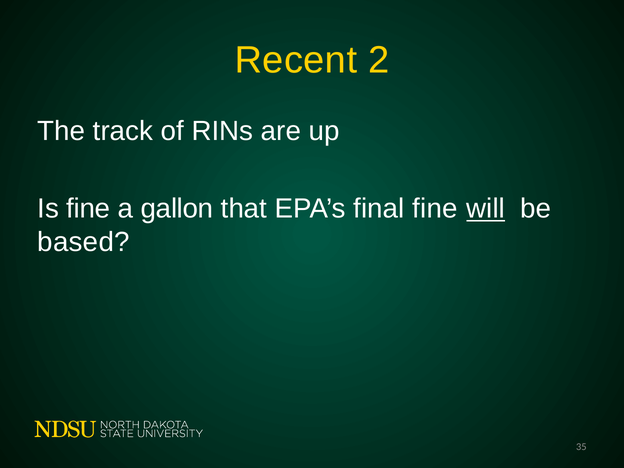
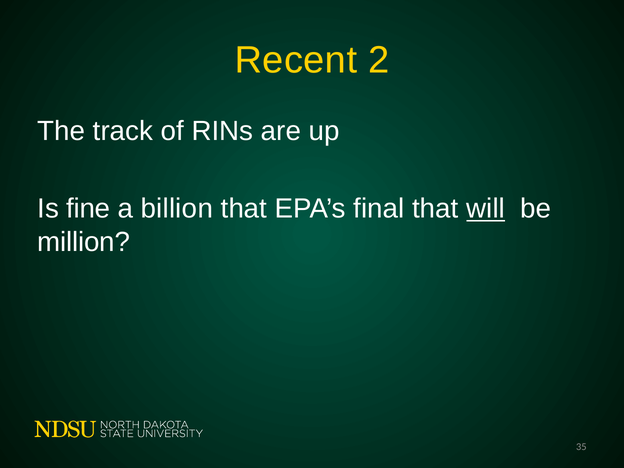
gallon: gallon -> billion
final fine: fine -> that
based: based -> million
